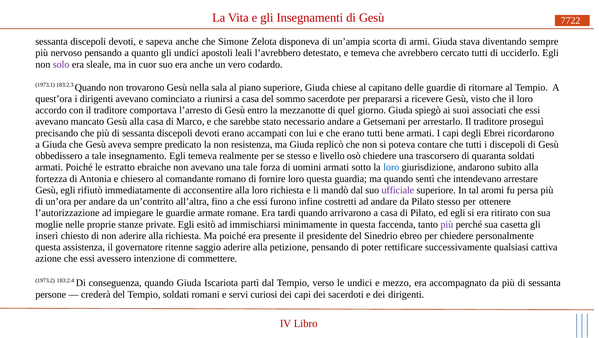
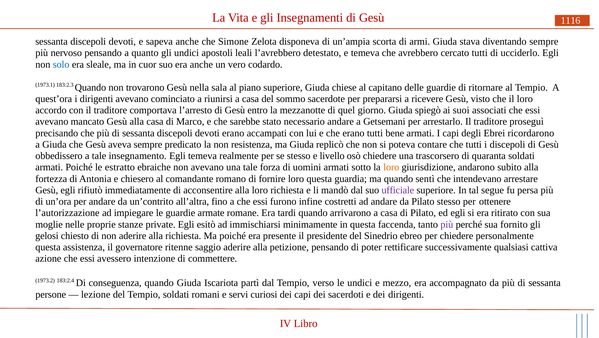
7722: 7722 -> 1116
solo colour: purple -> blue
loro at (391, 167) colour: blue -> orange
aromi: aromi -> segue
casetta: casetta -> fornito
inserì: inserì -> gelosi
crederà: crederà -> lezione
